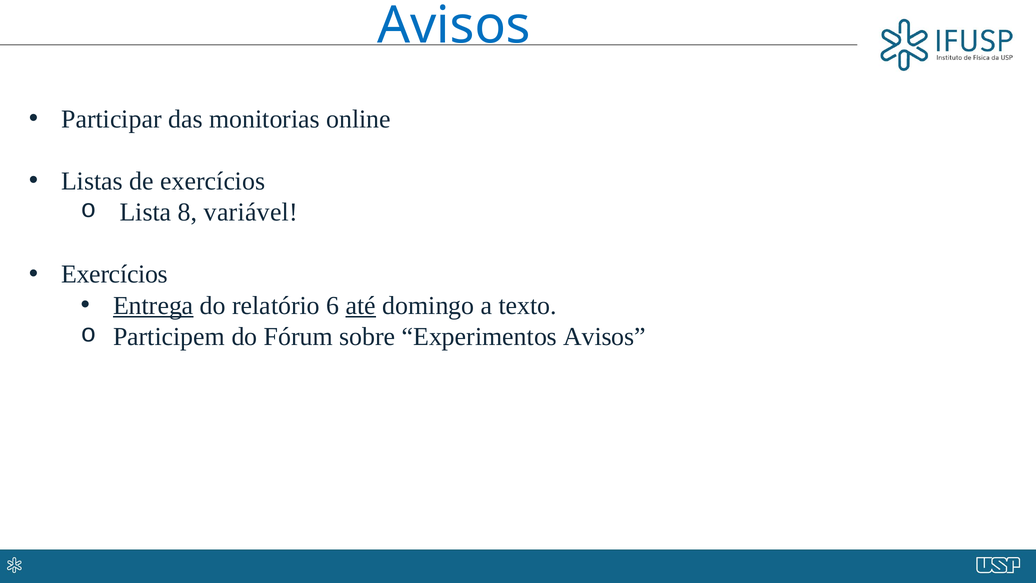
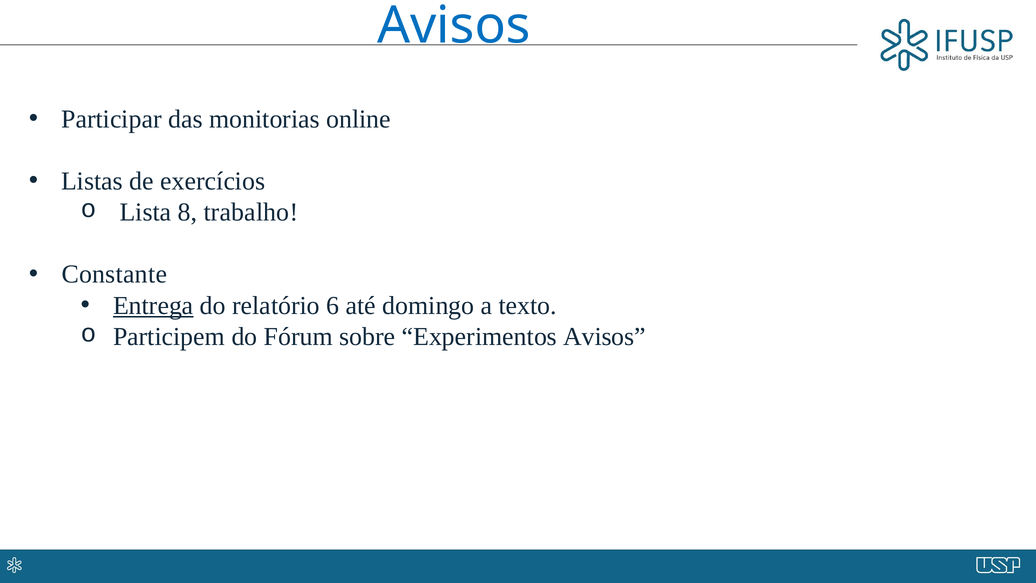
variável: variável -> trabalho
Exercícios at (115, 274): Exercícios -> Constante
até underline: present -> none
